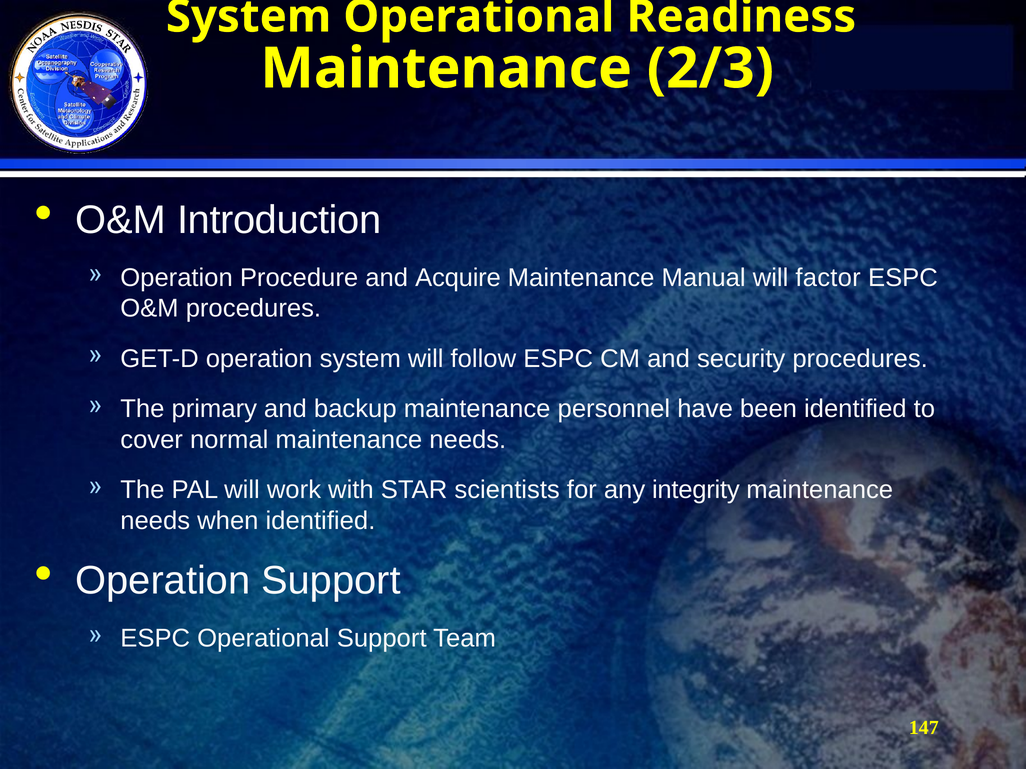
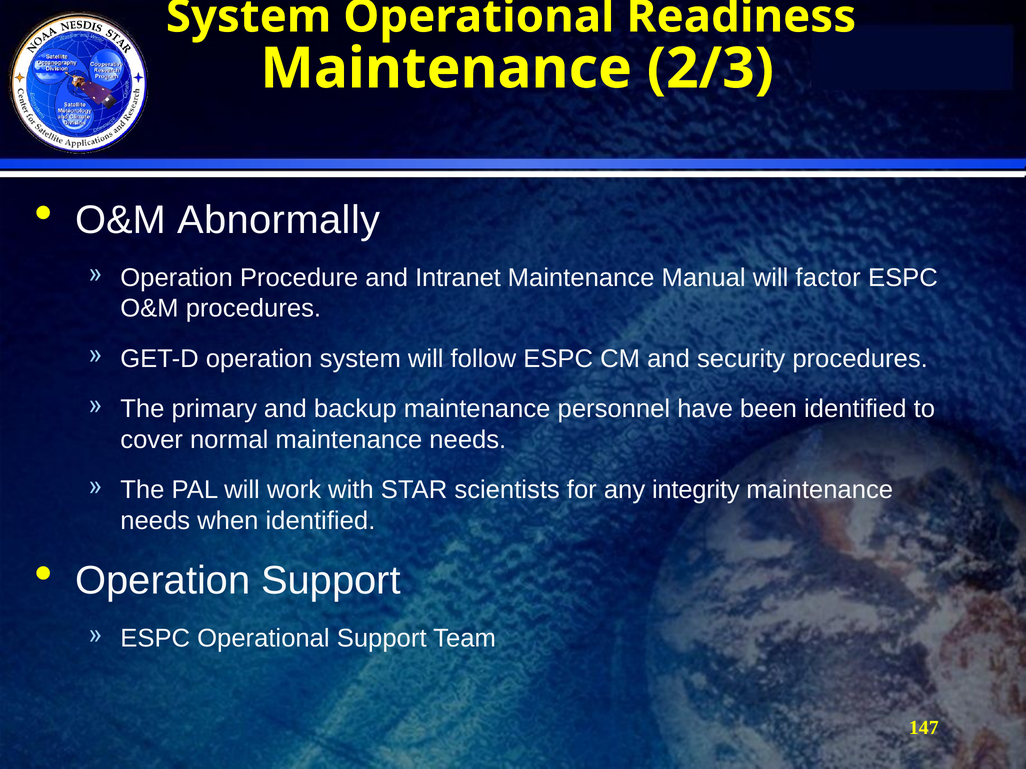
Introduction: Introduction -> Abnormally
Acquire: Acquire -> Intranet
